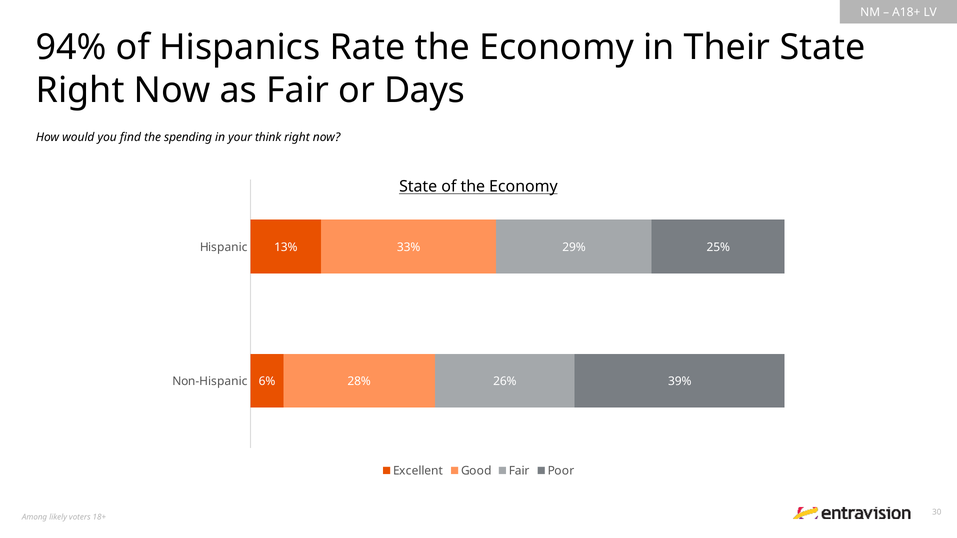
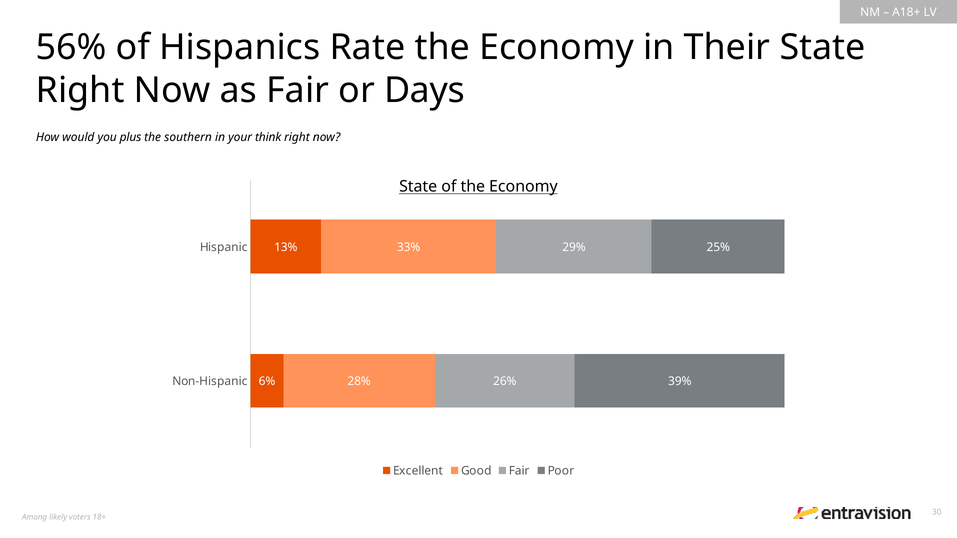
94%: 94% -> 56%
find: find -> plus
spending: spending -> southern
